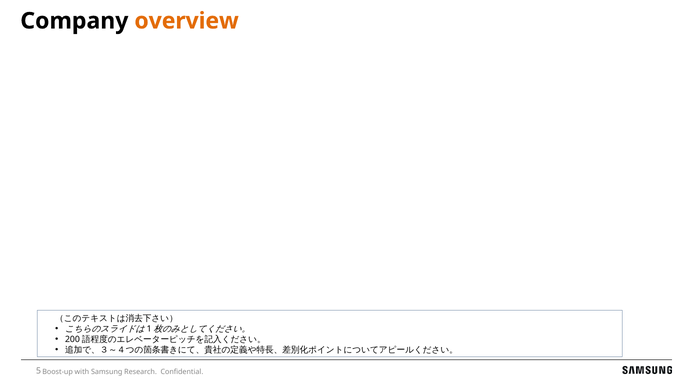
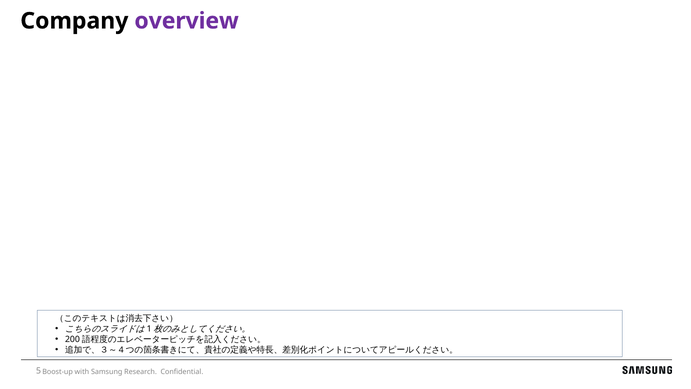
overview colour: orange -> purple
